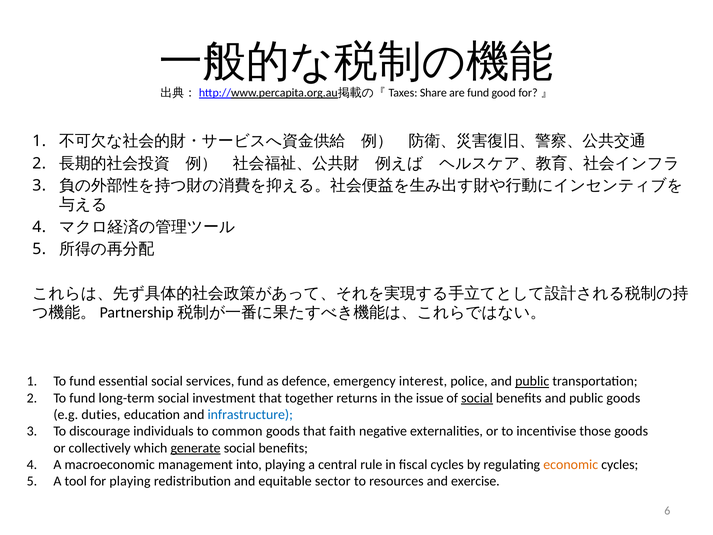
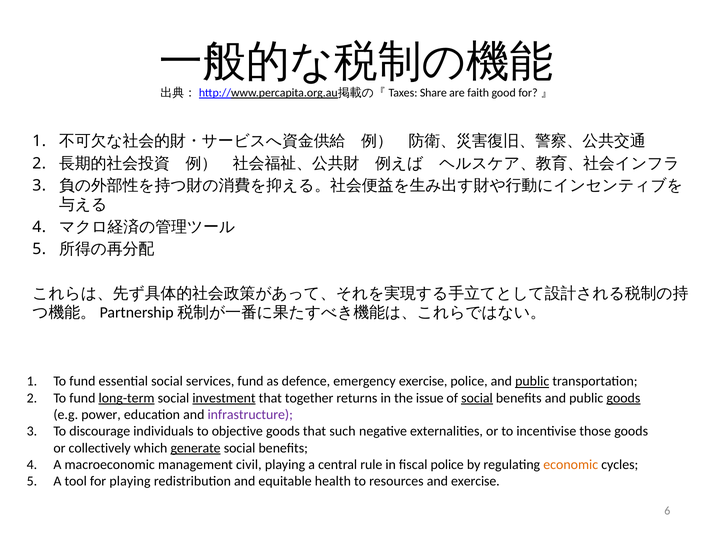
are fund: fund -> faith
emergency interest: interest -> exercise
long-term underline: none -> present
investment underline: none -> present
goods at (623, 398) underline: none -> present
duties: duties -> power
infrastructure colour: blue -> purple
common: common -> objective
faith: faith -> such
into: into -> civil
fiscal cycles: cycles -> police
sector: sector -> health
